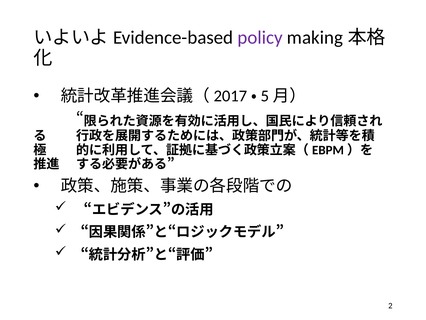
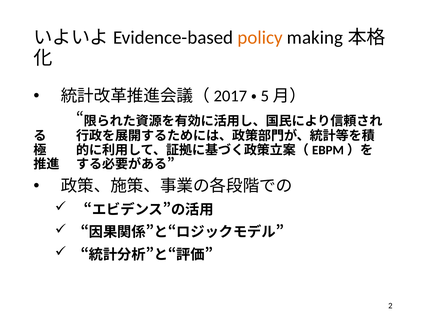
policy colour: purple -> orange
